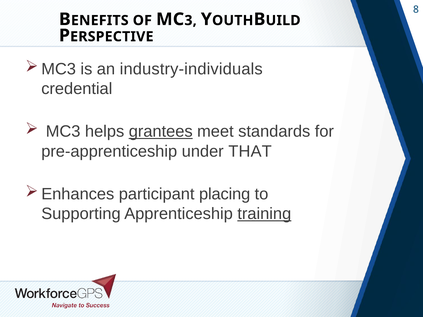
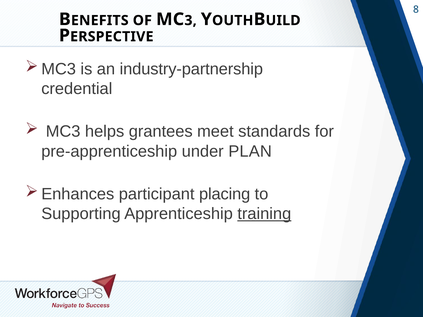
industry-individuals: industry-individuals -> industry-partnership
grantees underline: present -> none
THAT: THAT -> PLAN
